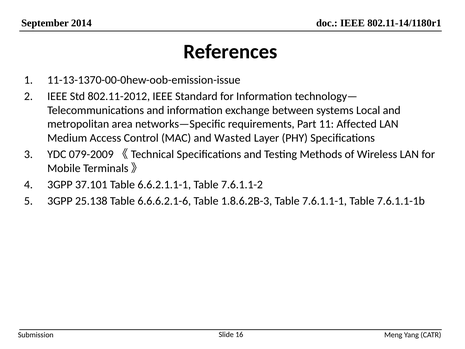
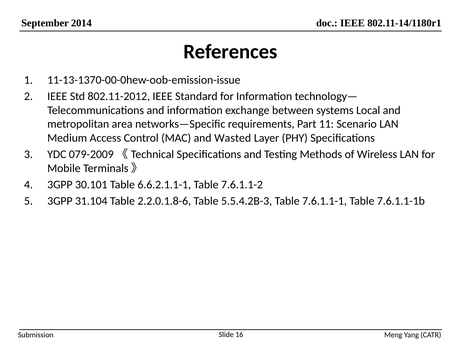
Affected: Affected -> Scenario
37.101: 37.101 -> 30.101
25.138: 25.138 -> 31.104
6.6.6.2.1-6: 6.6.6.2.1-6 -> 2.2.0.1.8-6
1.8.6.2B-3: 1.8.6.2B-3 -> 5.5.4.2B-3
